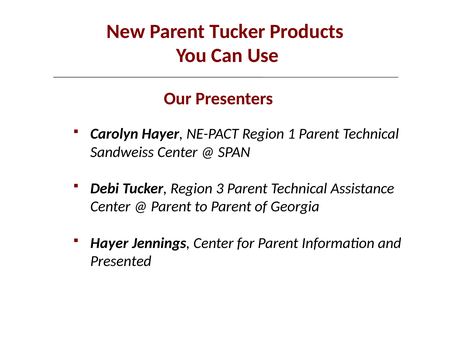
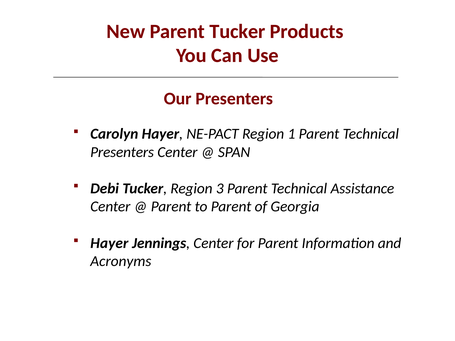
Sandweiss at (122, 152): Sandweiss -> Presenters
Presented: Presented -> Acronyms
